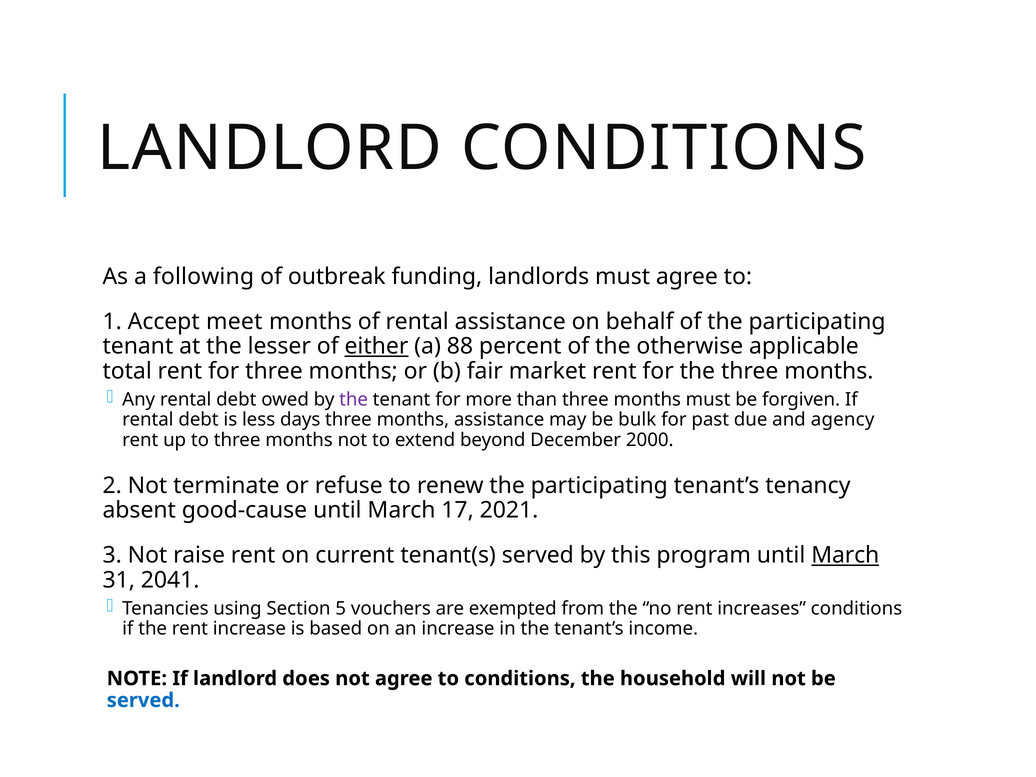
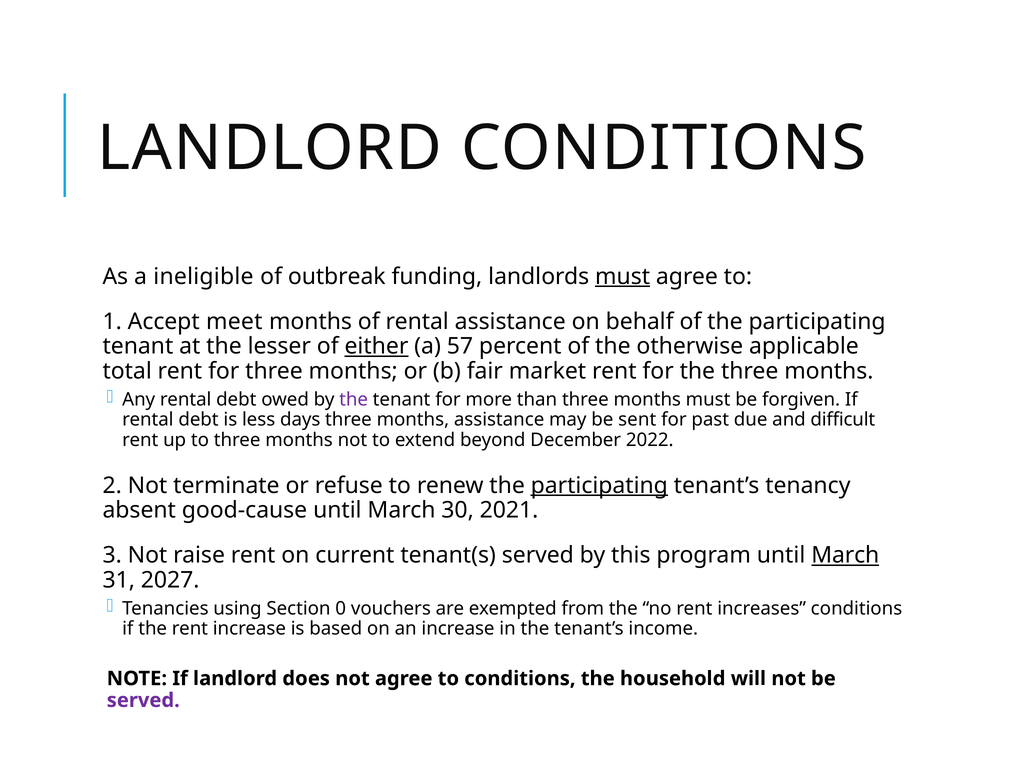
following: following -> ineligible
must at (623, 276) underline: none -> present
88: 88 -> 57
bulk: bulk -> sent
agency: agency -> difficult
2000: 2000 -> 2022
participating at (599, 485) underline: none -> present
17: 17 -> 30
2041: 2041 -> 2027
5: 5 -> 0
served at (143, 700) colour: blue -> purple
